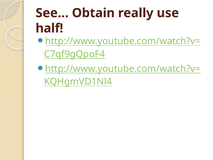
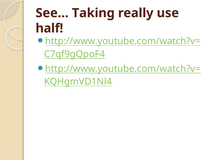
Obtain: Obtain -> Taking
